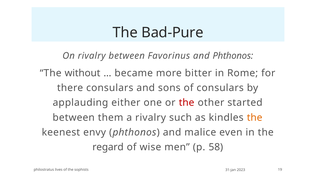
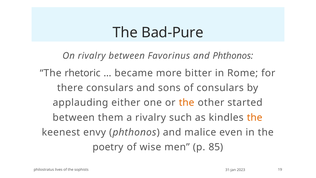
without: without -> rhetoric
the at (187, 103) colour: red -> orange
regard: regard -> poetry
58: 58 -> 85
